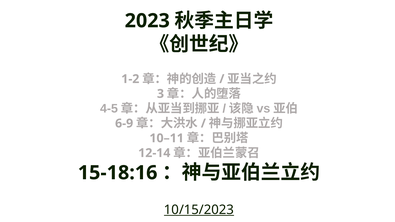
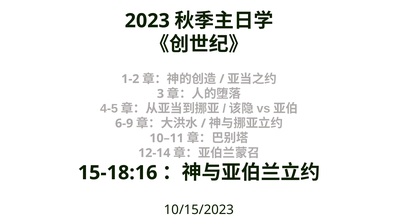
10/15/2023 underline: present -> none
